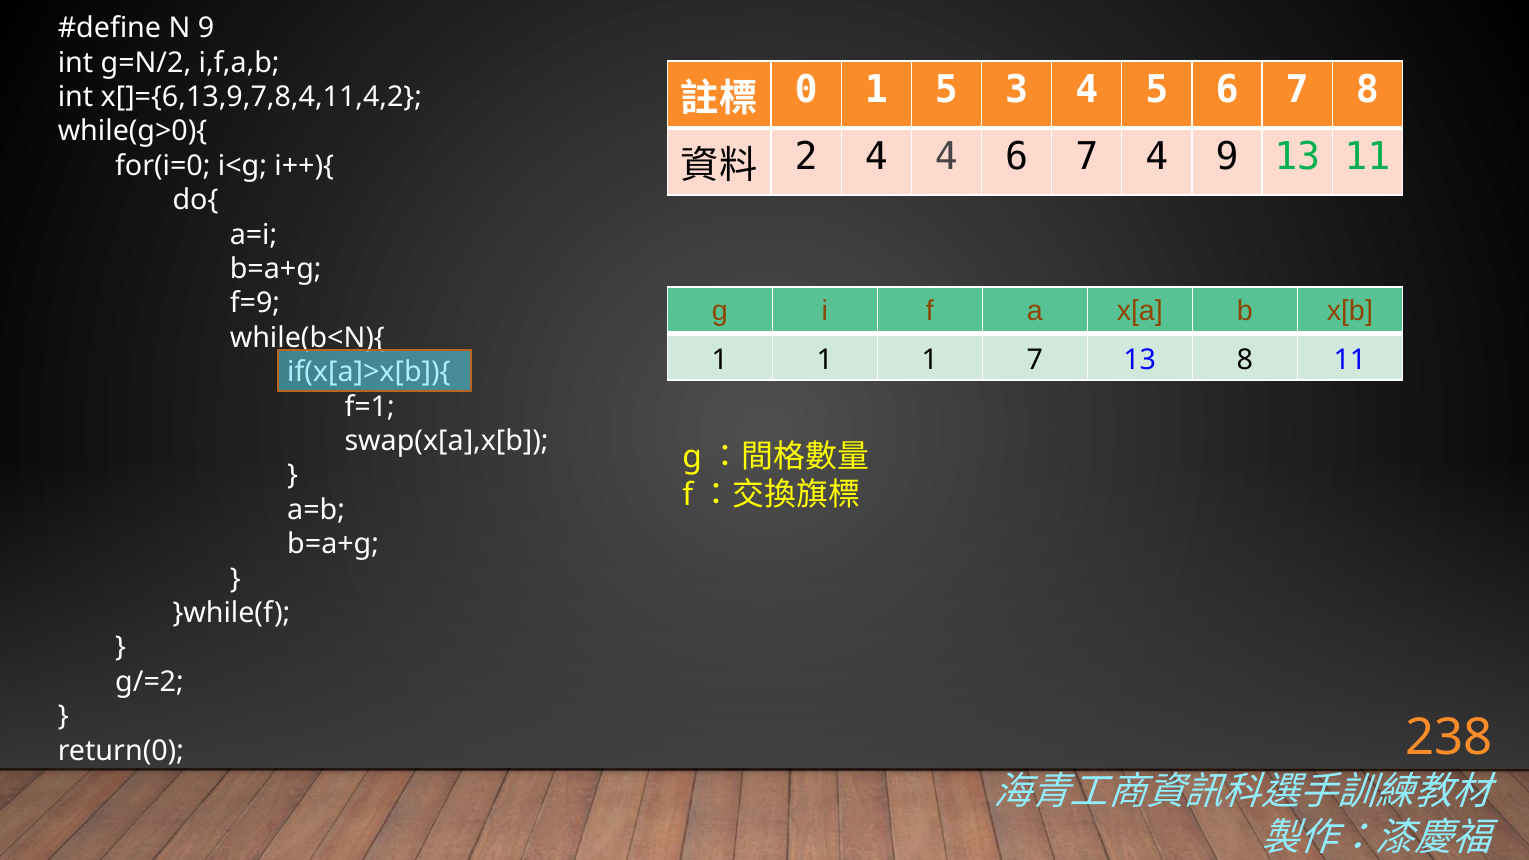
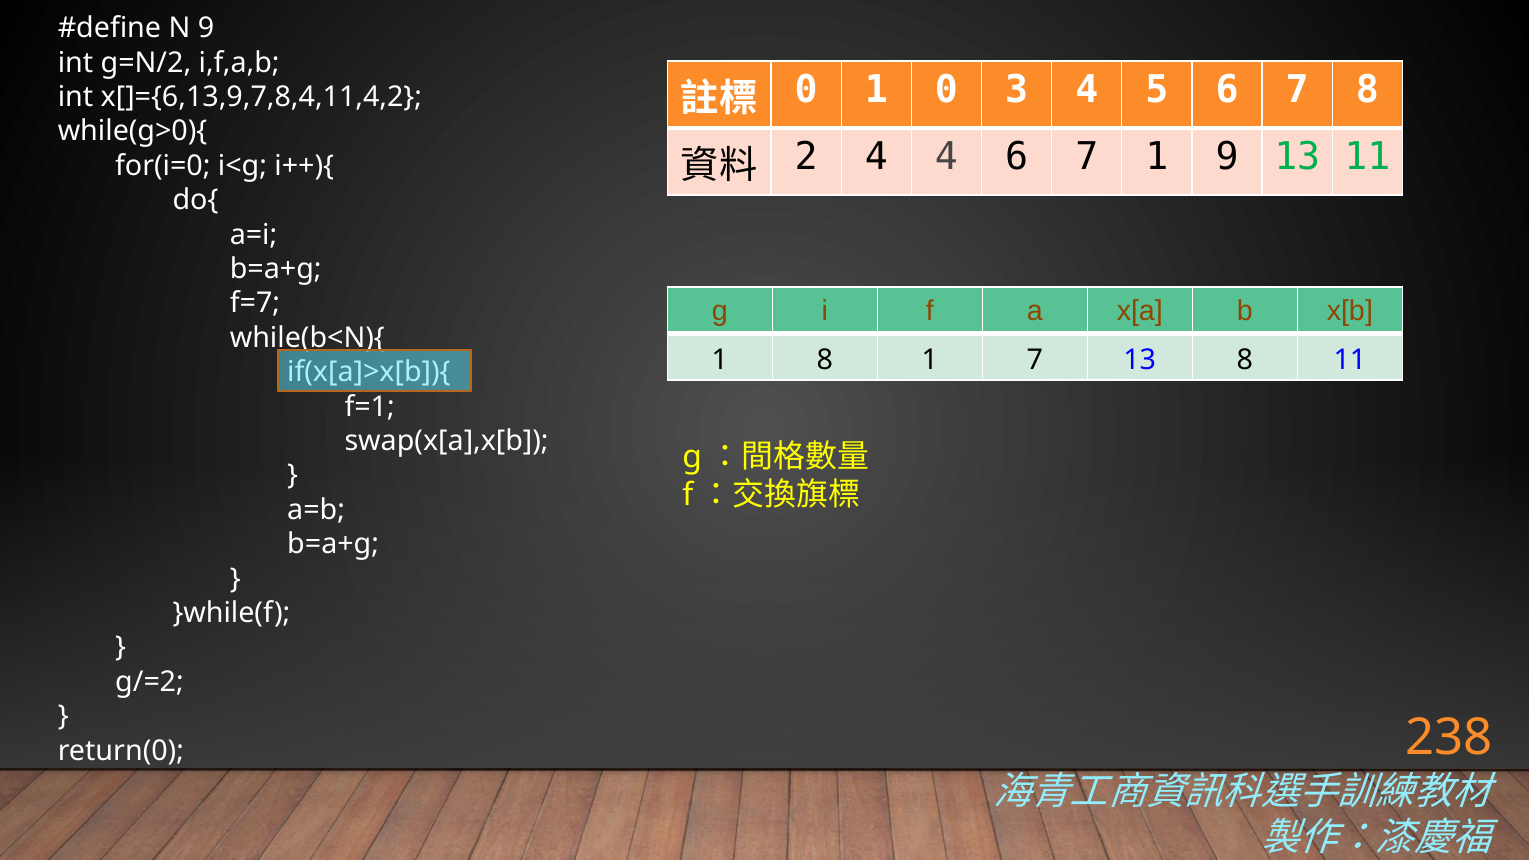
1 5: 5 -> 0
7 4: 4 -> 1
f=9: f=9 -> f=7
1 at (825, 360): 1 -> 8
